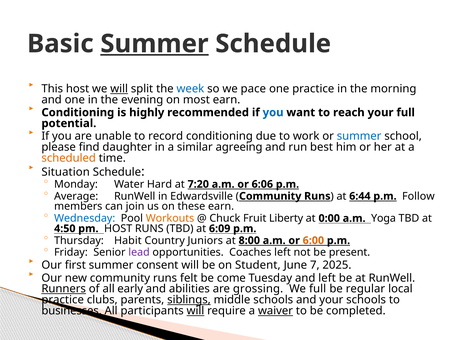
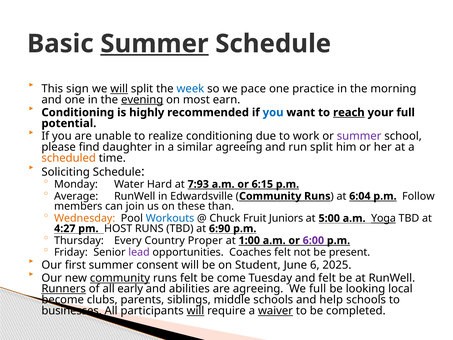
This host: host -> sign
evening underline: none -> present
reach underline: none -> present
record: record -> realize
summer at (359, 136) colour: blue -> purple
run best: best -> split
Situation: Situation -> Soliciting
7:20: 7:20 -> 7:93
6:06: 6:06 -> 6:15
6:44: 6:44 -> 6:04
these earn: earn -> than
Wednesday colour: blue -> orange
Workouts colour: orange -> blue
Liberty: Liberty -> Juniors
0:00: 0:00 -> 5:00
Yoga underline: none -> present
4:50: 4:50 -> 4:27
6:09: 6:09 -> 6:90
Habit: Habit -> Every
Juniors: Juniors -> Proper
8:00: 8:00 -> 1:00
6:00 colour: orange -> purple
Coaches left: left -> felt
7: 7 -> 6
community at (120, 278) underline: none -> present
and left: left -> felt
are grossing: grossing -> agreeing
regular: regular -> looking
practice at (63, 300): practice -> become
siblings underline: present -> none
and your: your -> help
